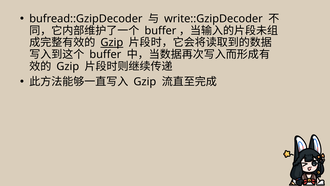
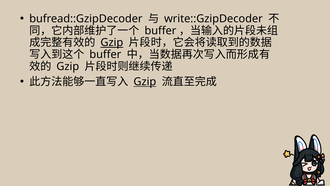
Gzip at (145, 82) underline: none -> present
